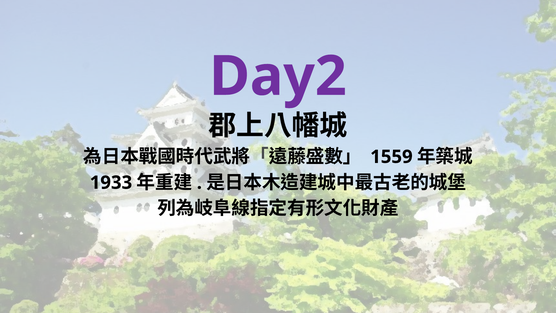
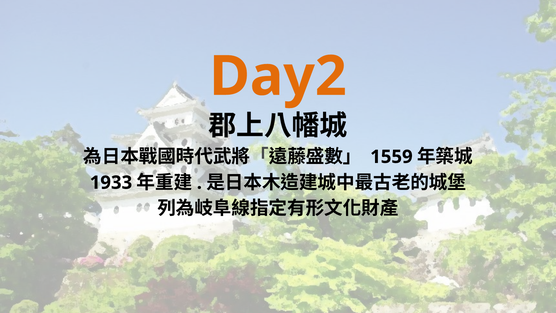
Day2 colour: purple -> orange
